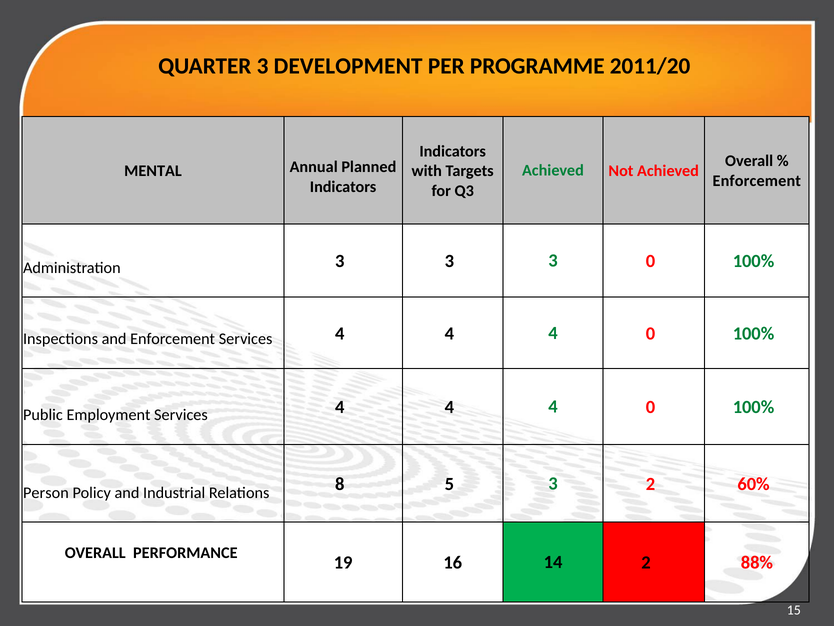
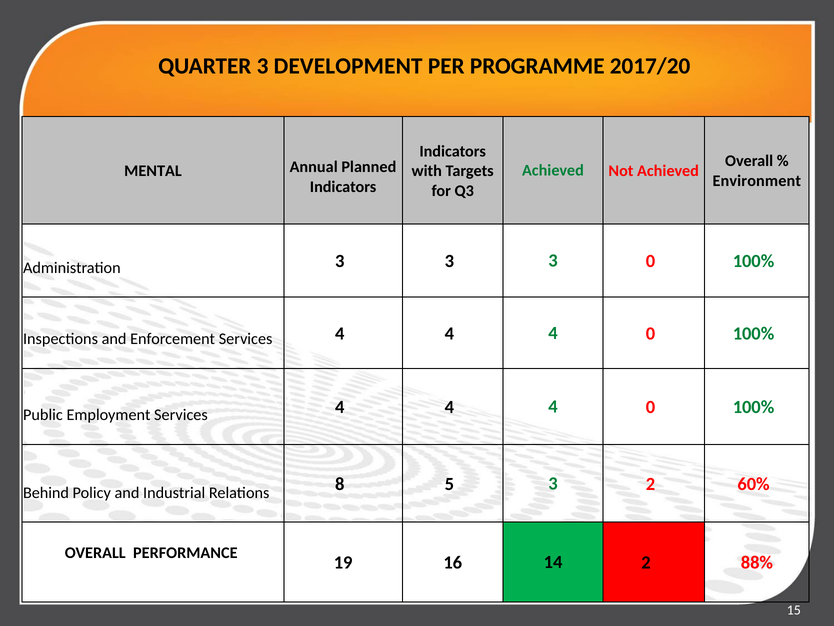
2011/20: 2011/20 -> 2017/20
Enforcement at (757, 181): Enforcement -> Environment
Person: Person -> Behind
